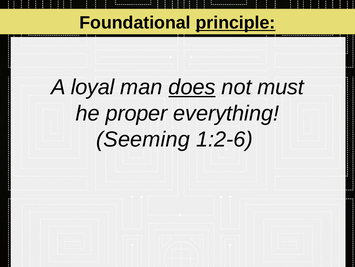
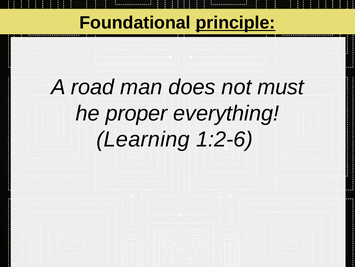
loyal: loyal -> road
does underline: present -> none
Seeming: Seeming -> Learning
